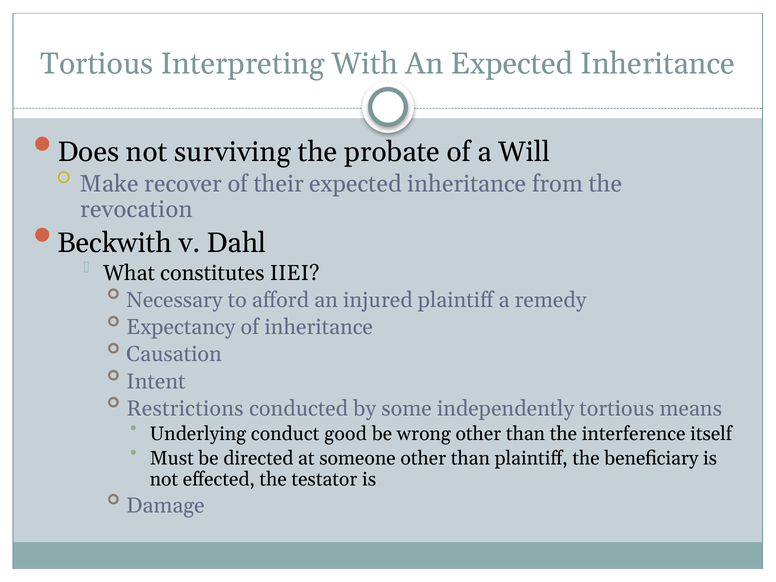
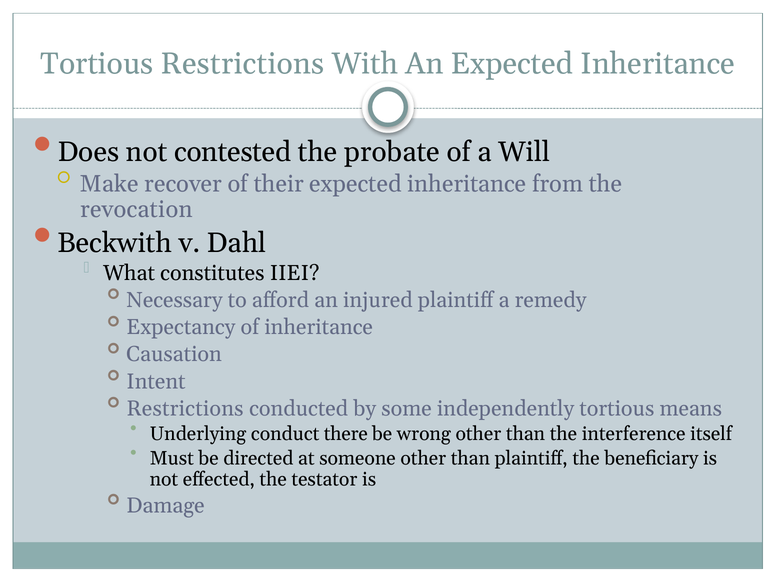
Tortious Interpreting: Interpreting -> Restrictions
surviving: surviving -> contested
good: good -> there
